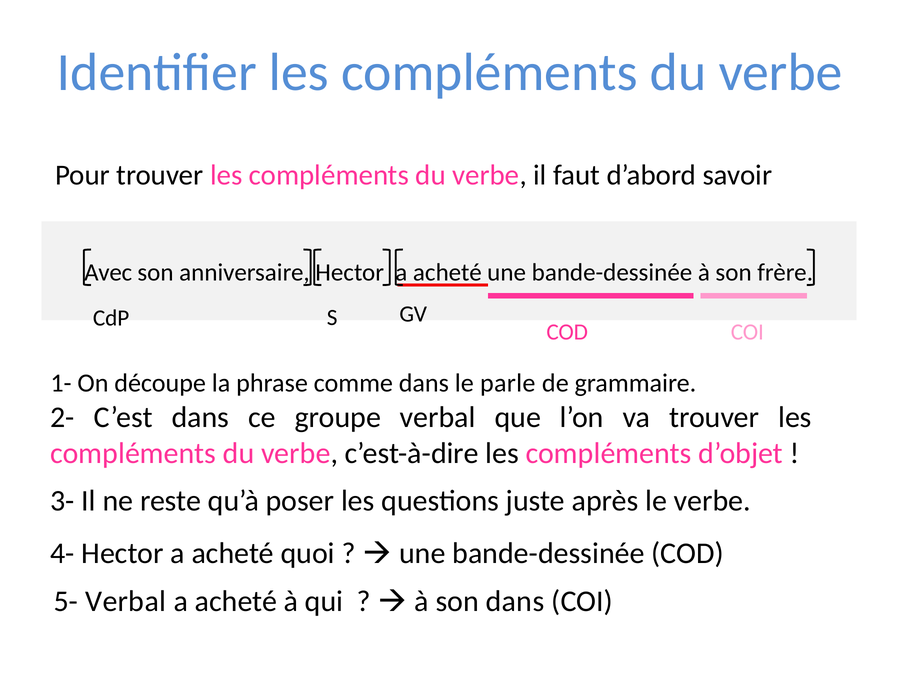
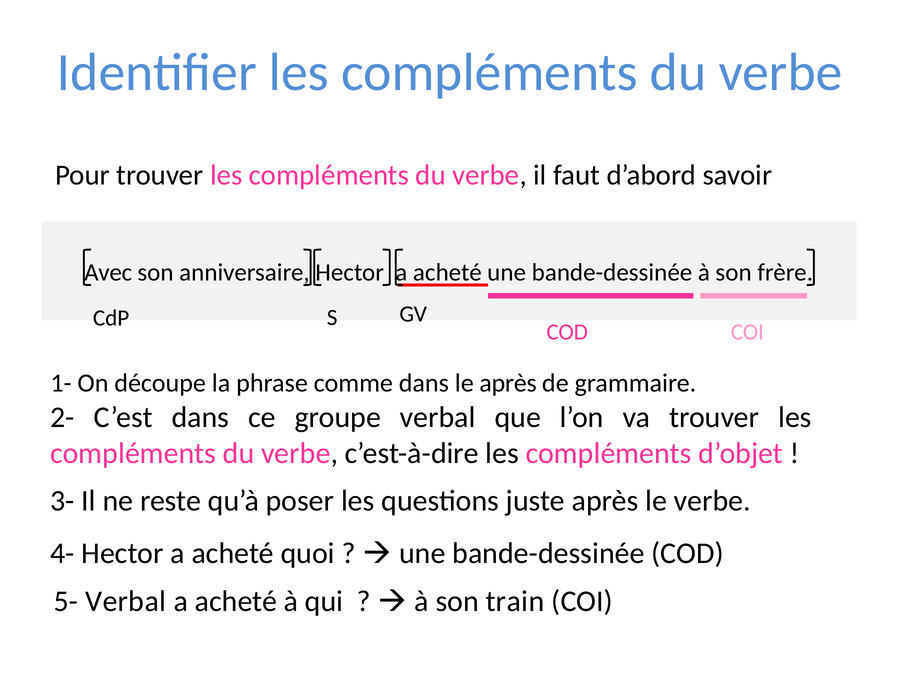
le parle: parle -> après
son dans: dans -> train
